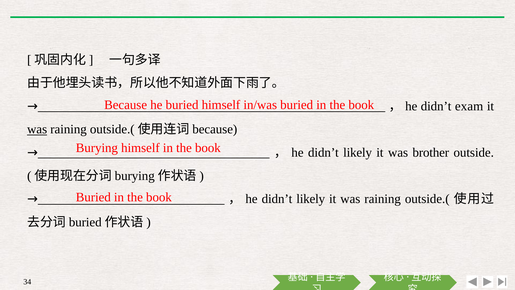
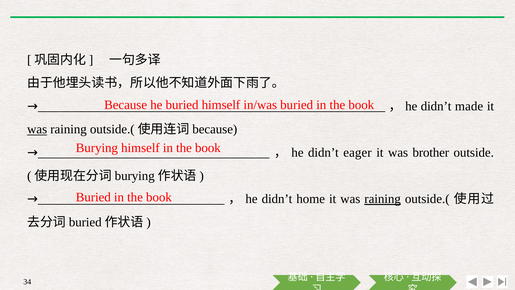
exam: exam -> made
likely at (358, 152): likely -> eager
likely at (311, 199): likely -> home
raining at (383, 199) underline: none -> present
